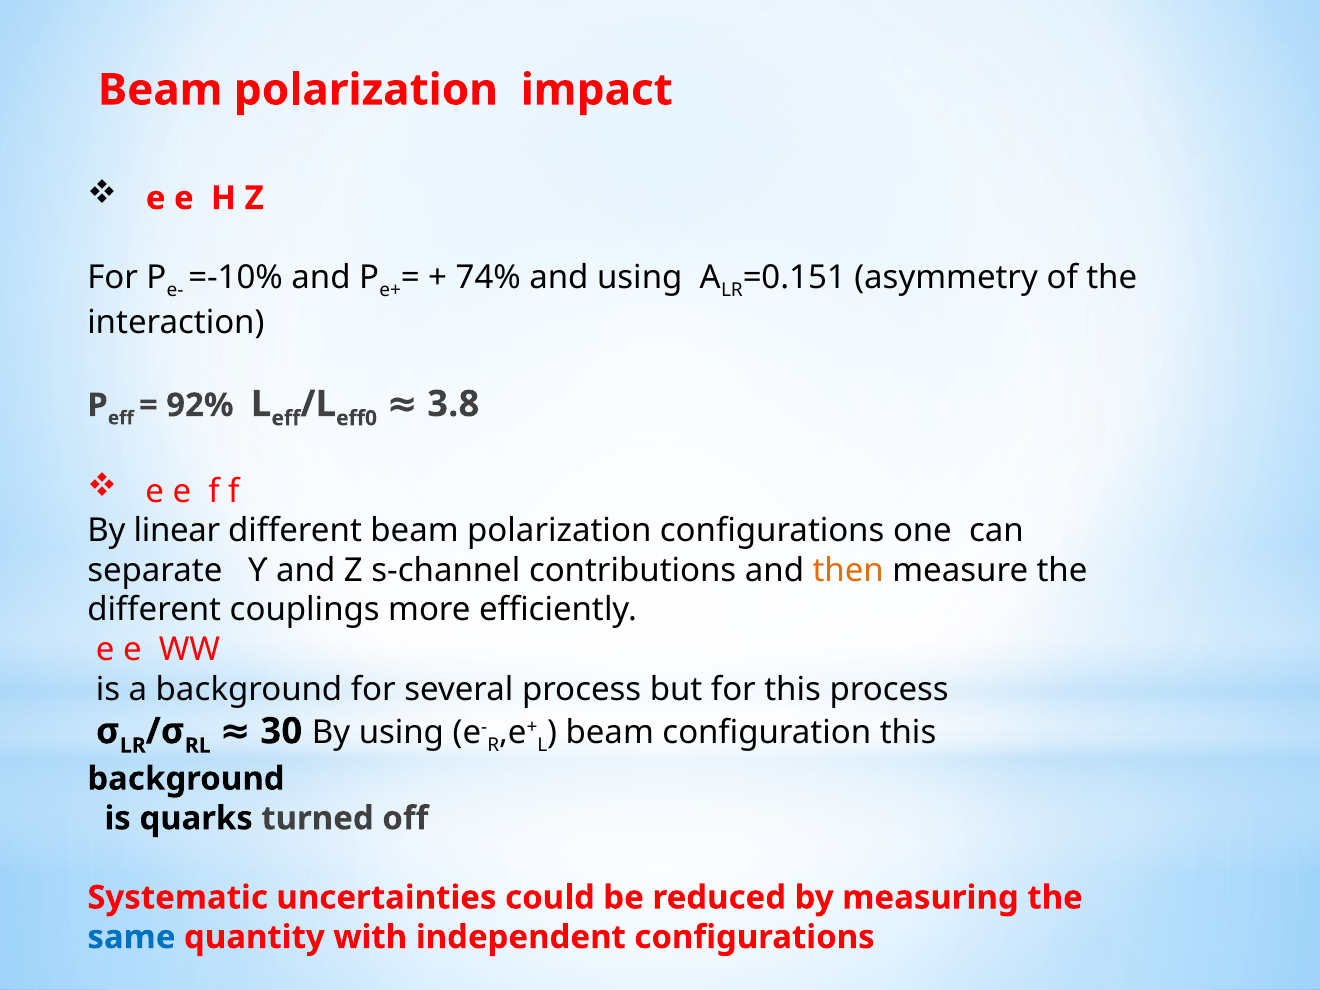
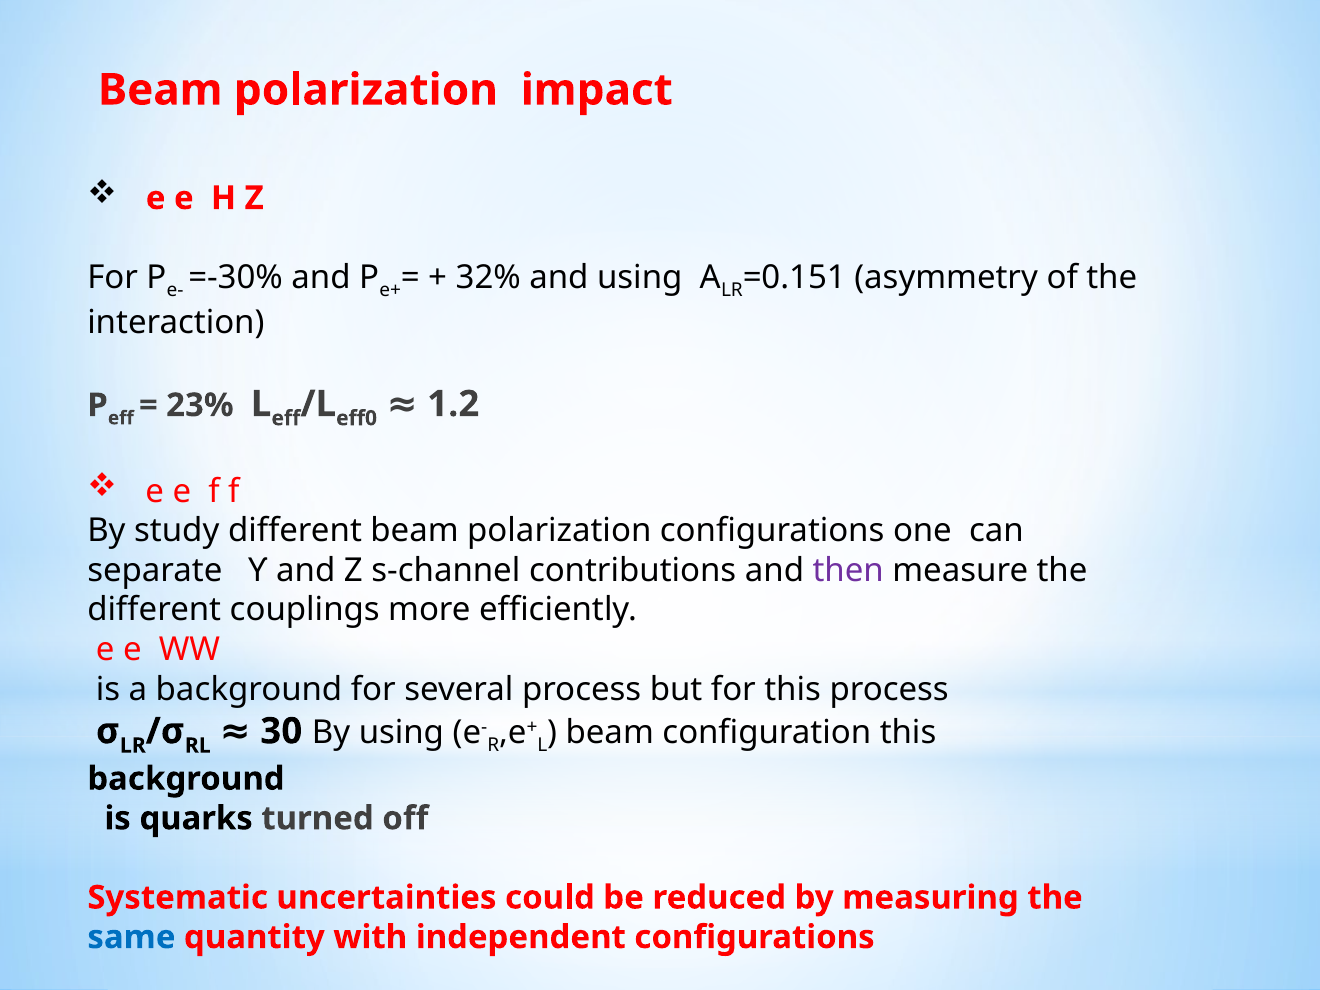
=-10%: =-10% -> =-30%
74%: 74% -> 32%
92%: 92% -> 23%
3.8: 3.8 -> 1.2
linear: linear -> study
then colour: orange -> purple
